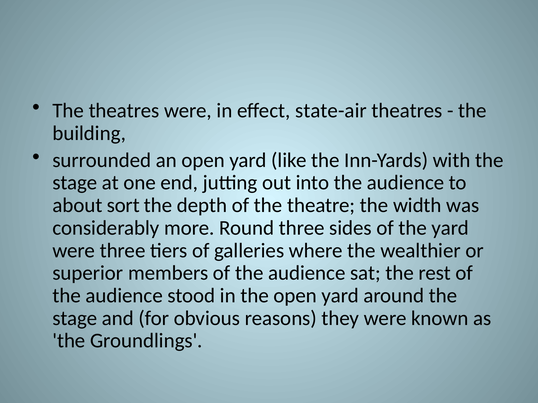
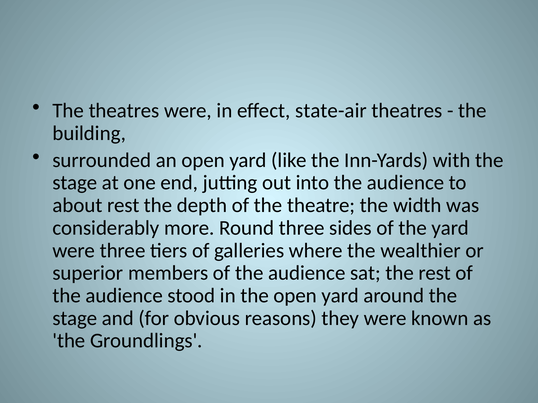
about sort: sort -> rest
